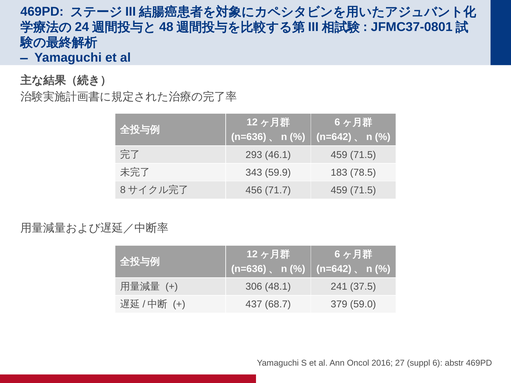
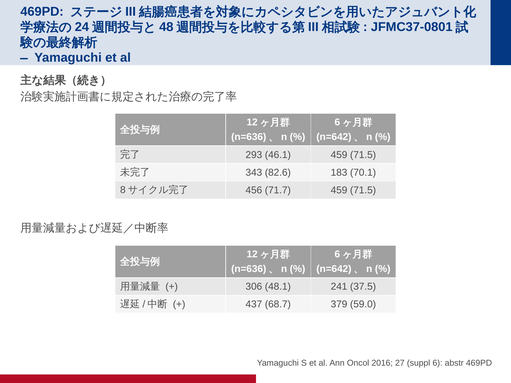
59.9: 59.9 -> 82.6
78.5: 78.5 -> 70.1
